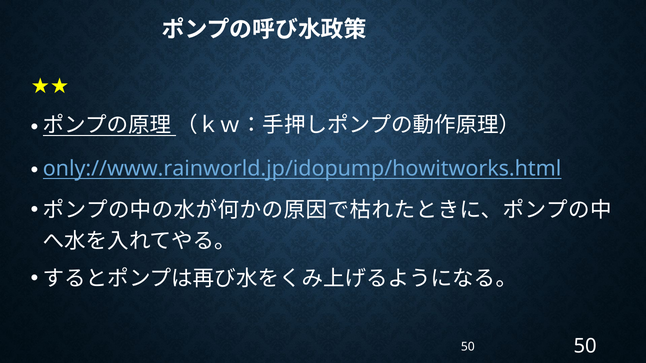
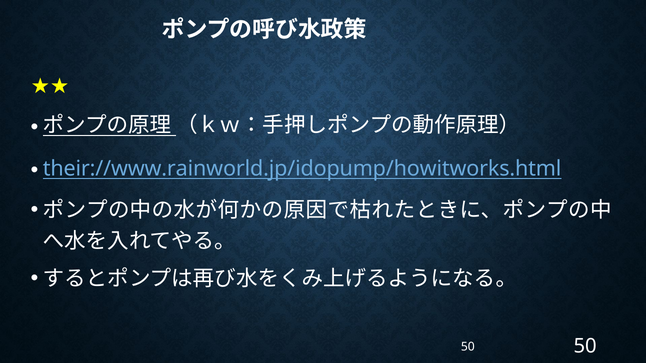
only://www.rainworld.jp/idopump/howitworks.html: only://www.rainworld.jp/idopump/howitworks.html -> their://www.rainworld.jp/idopump/howitworks.html
